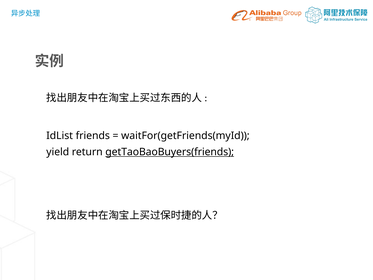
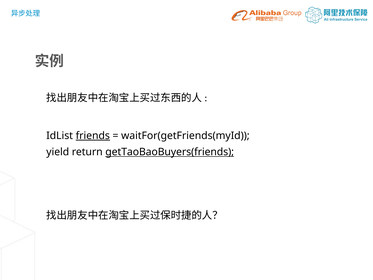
friends underline: none -> present
